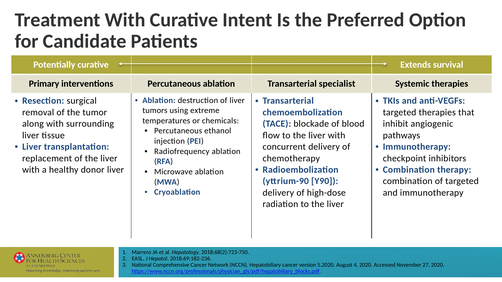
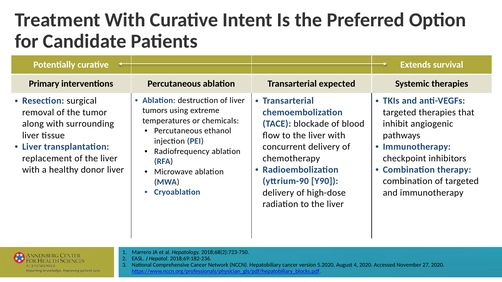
specialist: specialist -> expected
